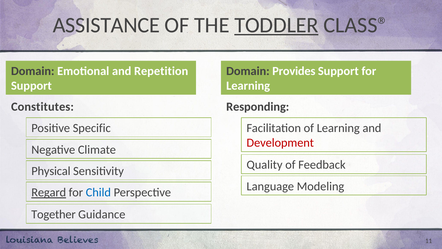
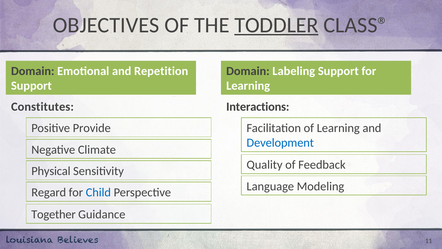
ASSISTANCE: ASSISTANCE -> OBJECTIVES
Provides: Provides -> Labeling
Responding: Responding -> Interactions
Specific: Specific -> Provide
Development colour: red -> blue
Regard underline: present -> none
